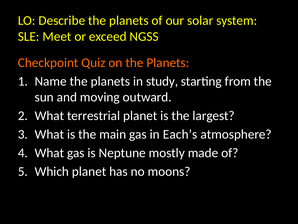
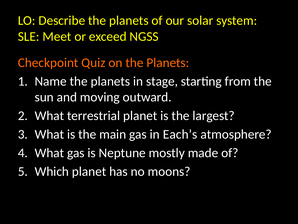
study: study -> stage
